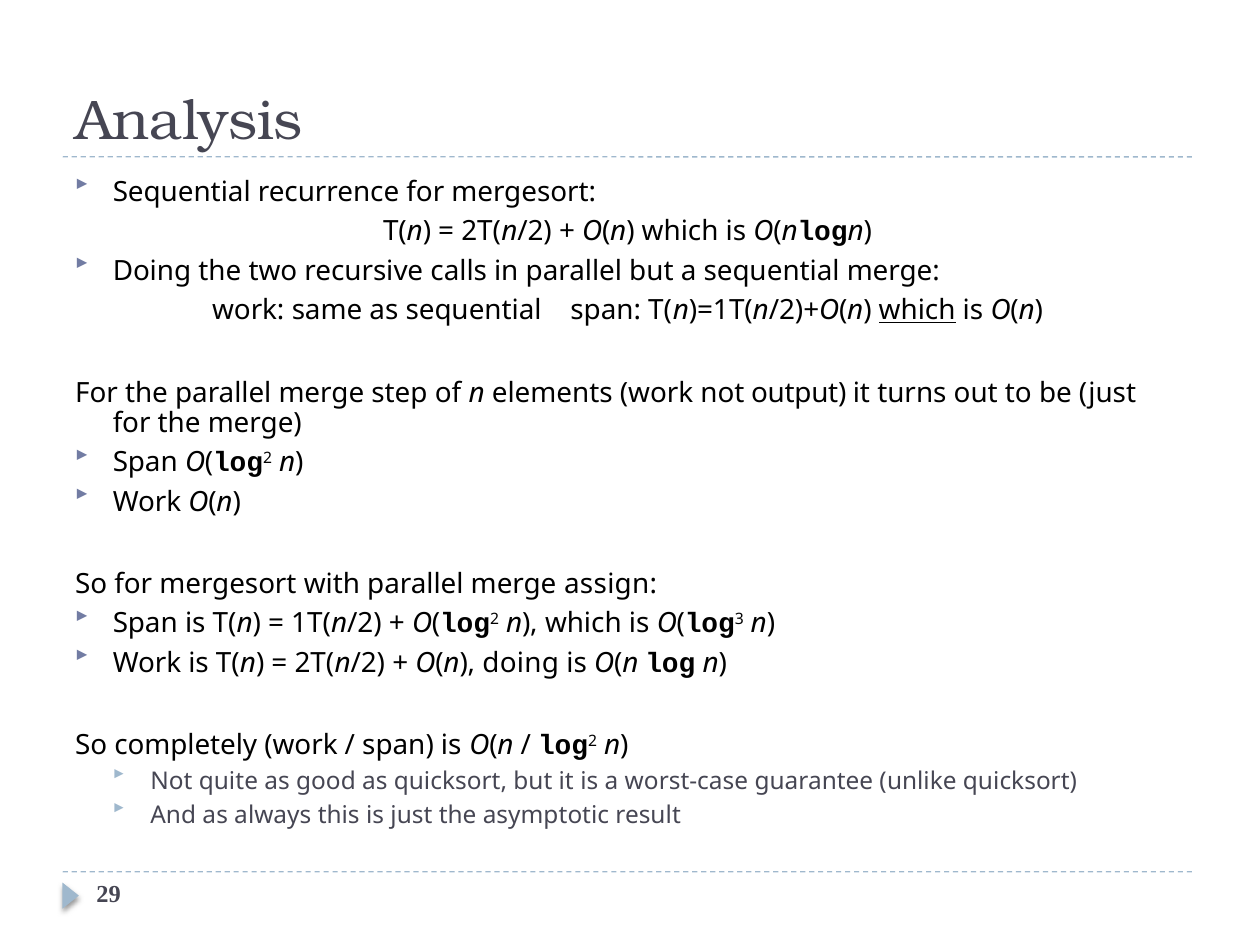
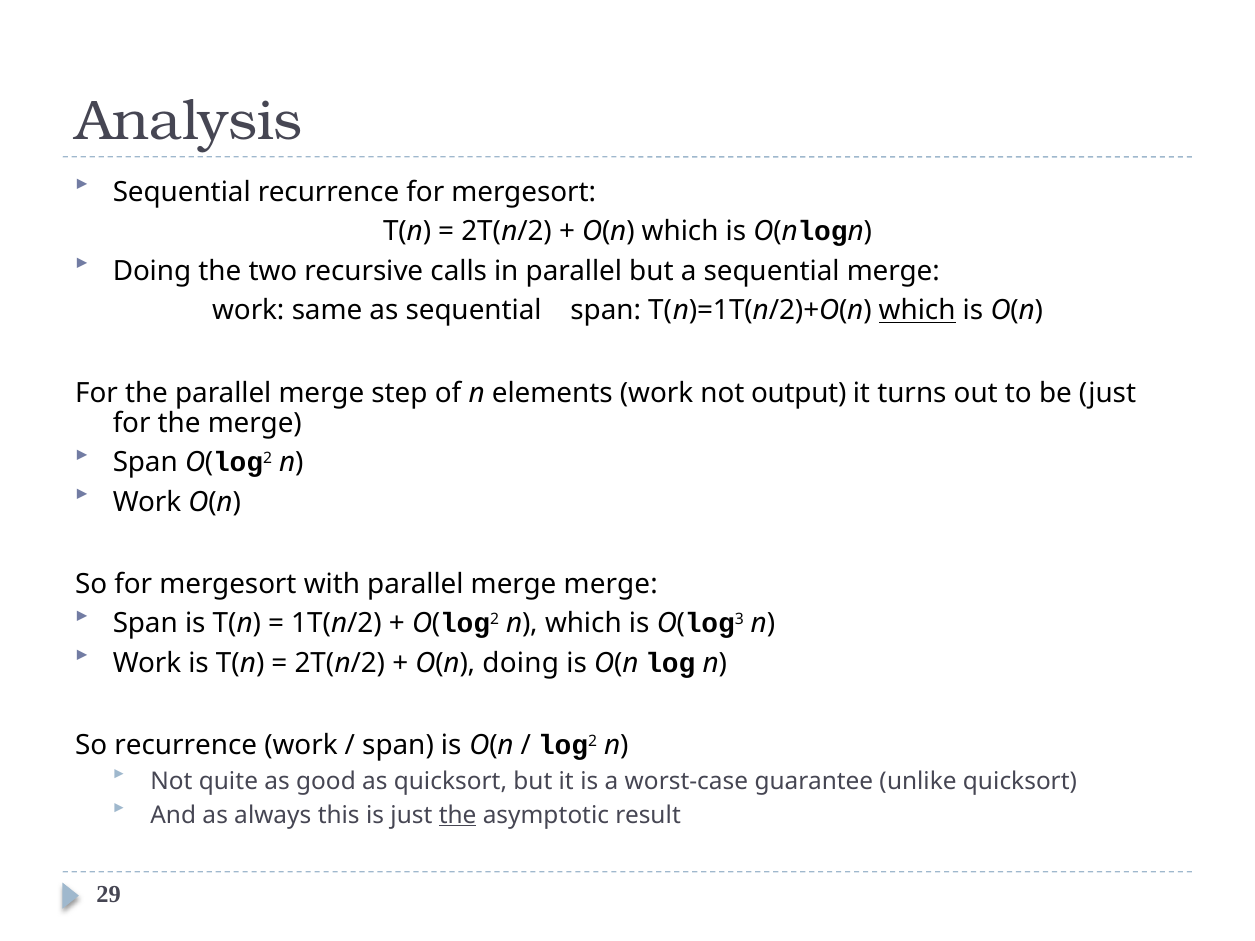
merge assign: assign -> merge
So completely: completely -> recurrence
the at (458, 815) underline: none -> present
